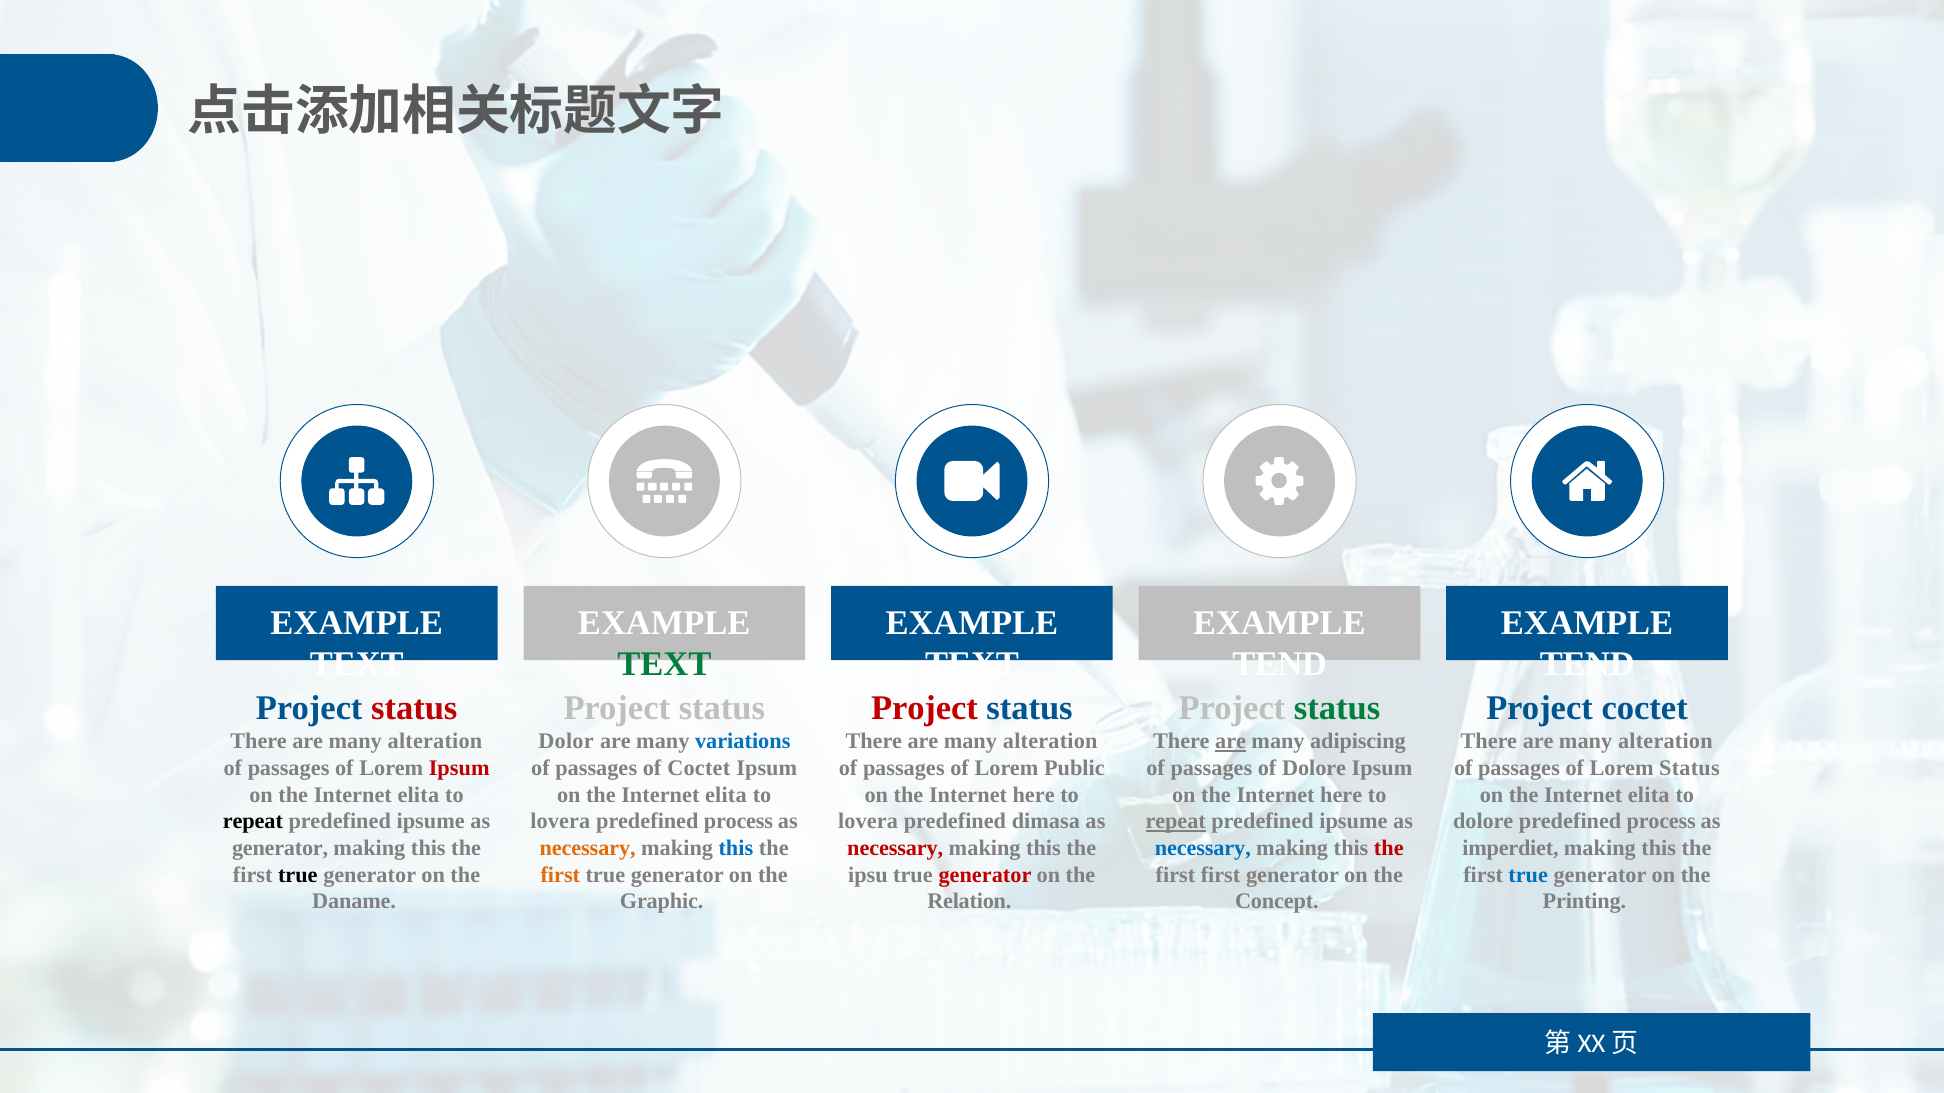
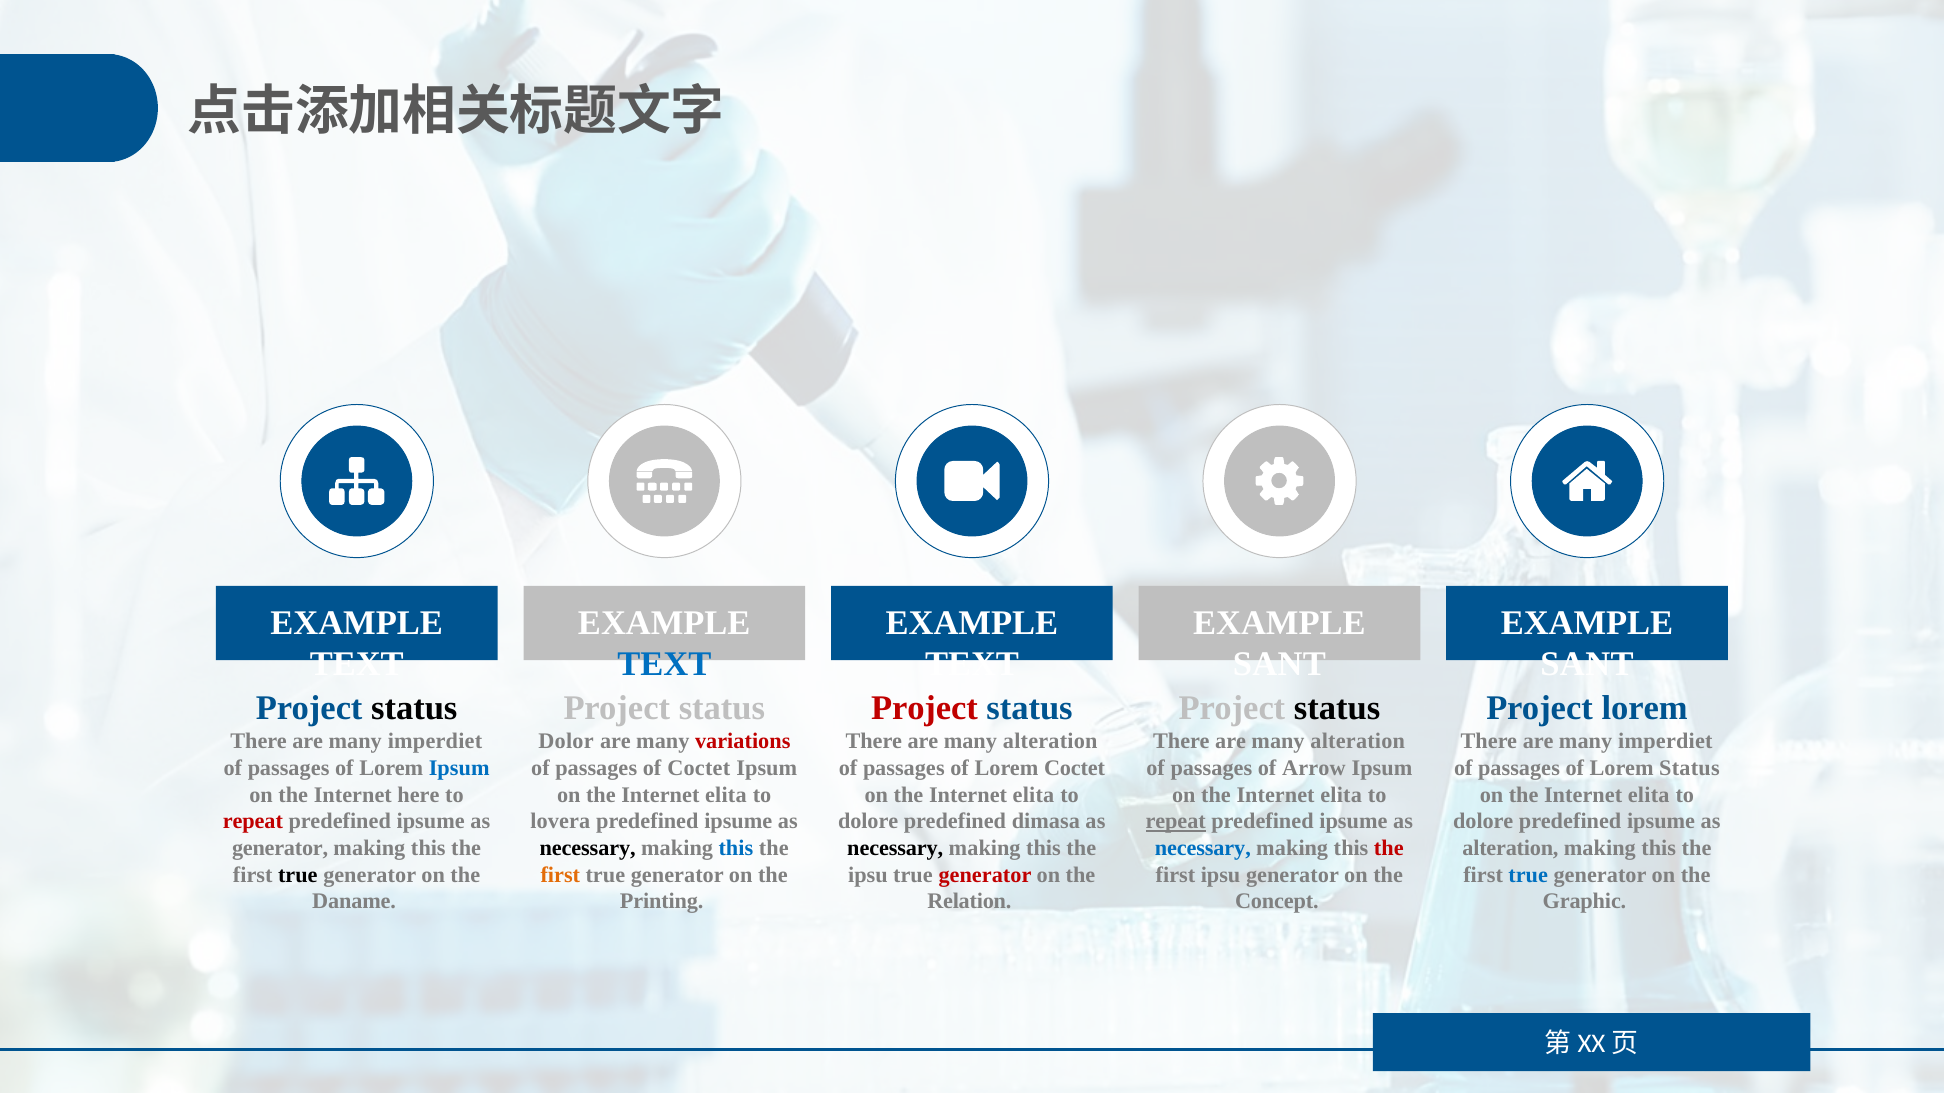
TEXT at (664, 665) colour: green -> blue
TEND at (1280, 665): TEND -> SANT
TEND at (1587, 665): TEND -> SANT
status at (414, 708) colour: red -> black
status at (1337, 708) colour: green -> black
Project coctet: coctet -> lorem
alteration at (435, 742): alteration -> imperdiet
variations colour: blue -> red
are at (1231, 742) underline: present -> none
adipiscing at (1358, 742): adipiscing -> alteration
alteration at (1665, 742): alteration -> imperdiet
Ipsum at (459, 768) colour: red -> blue
Lorem Public: Public -> Coctet
of Dolore: Dolore -> Arrow
elita at (418, 795): elita -> here
here at (1034, 795): here -> elita
here at (1341, 795): here -> elita
repeat at (253, 822) colour: black -> red
process at (738, 822): process -> ipsume
lovera at (868, 822): lovera -> dolore
process at (1661, 822): process -> ipsume
necessary at (588, 848) colour: orange -> black
necessary at (895, 848) colour: red -> black
imperdiet at (1510, 848): imperdiet -> alteration
first first: first -> ipsu
Graphic: Graphic -> Printing
Printing: Printing -> Graphic
